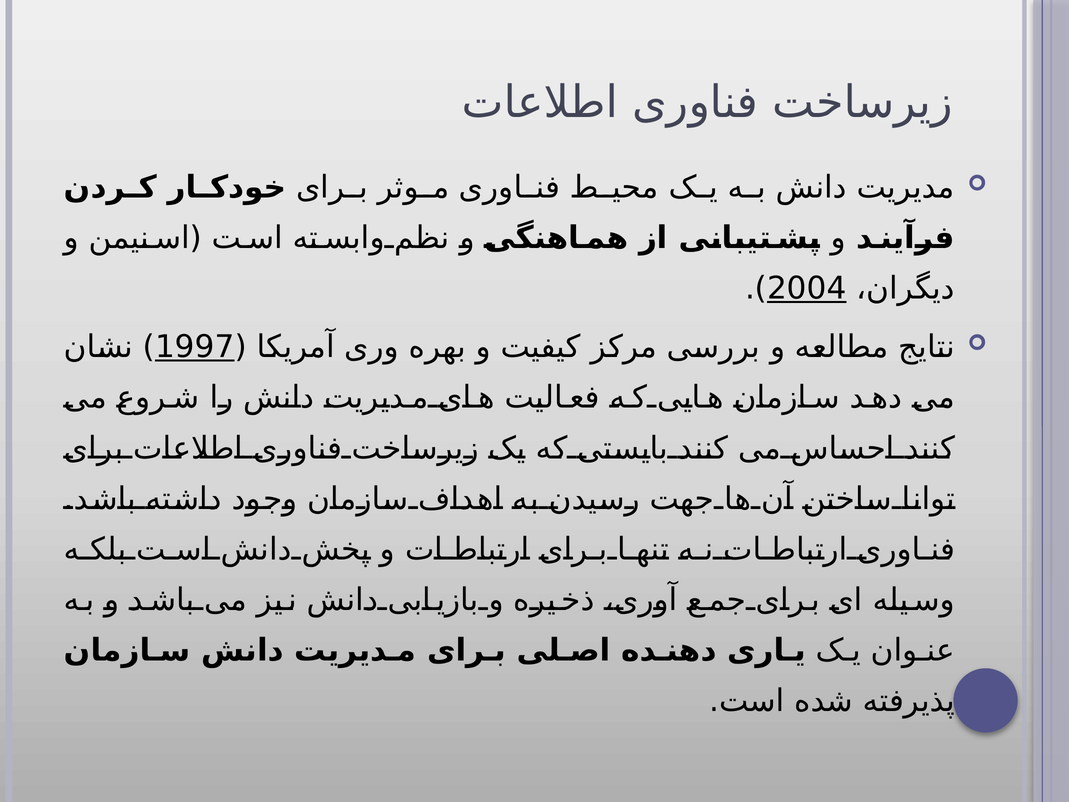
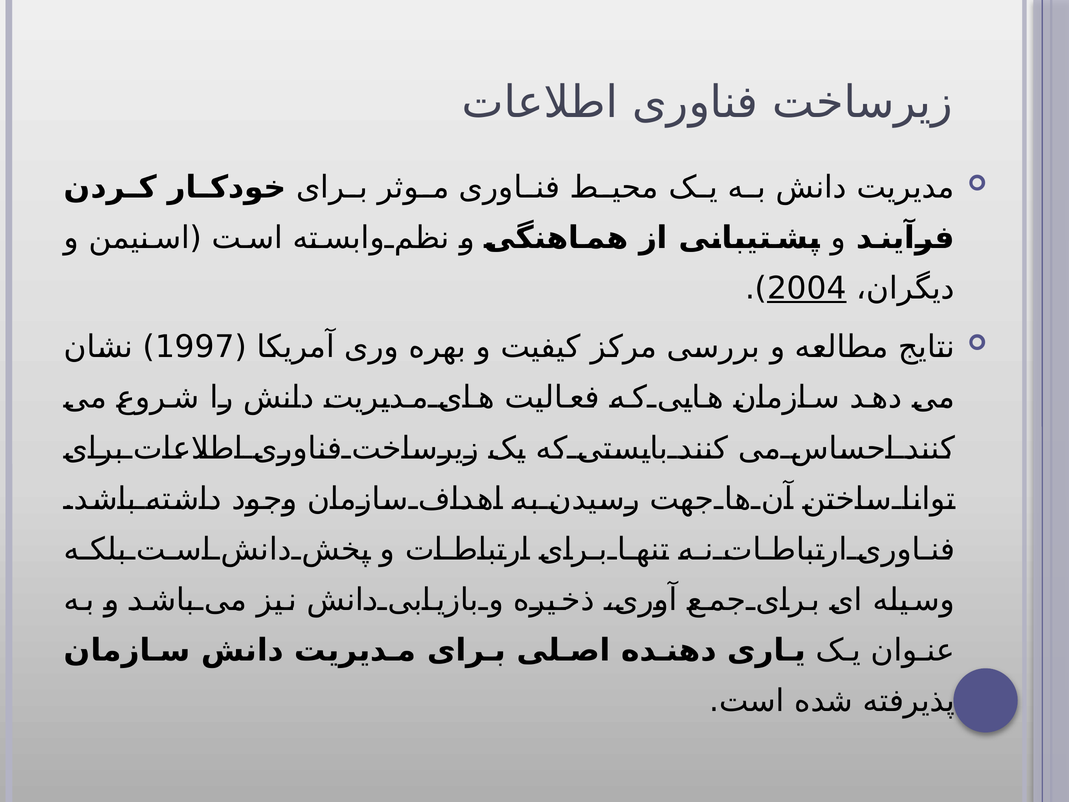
1997 underline: present -> none
